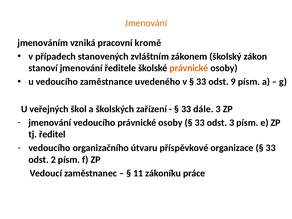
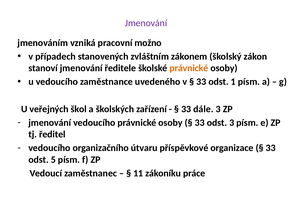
Jmenování at (146, 23) colour: orange -> purple
kromě: kromě -> možno
9: 9 -> 1
2: 2 -> 5
